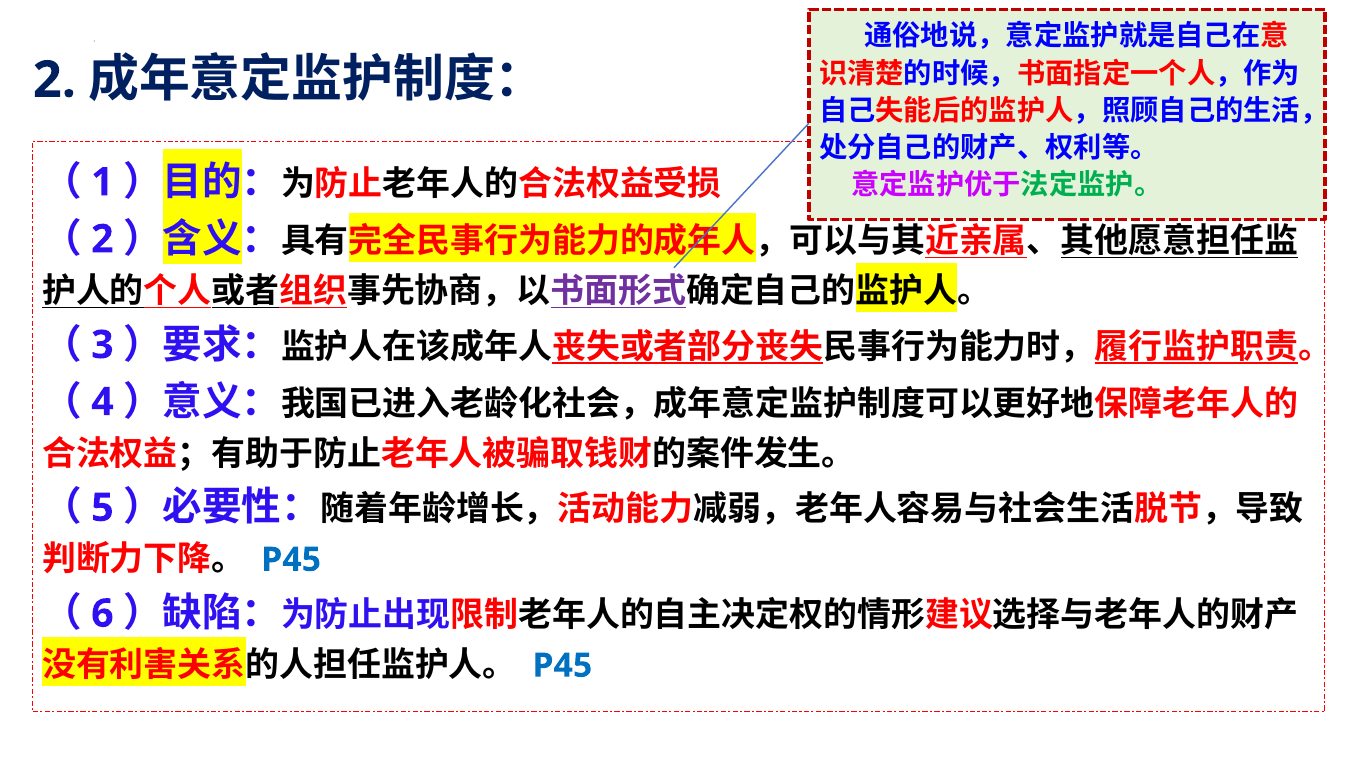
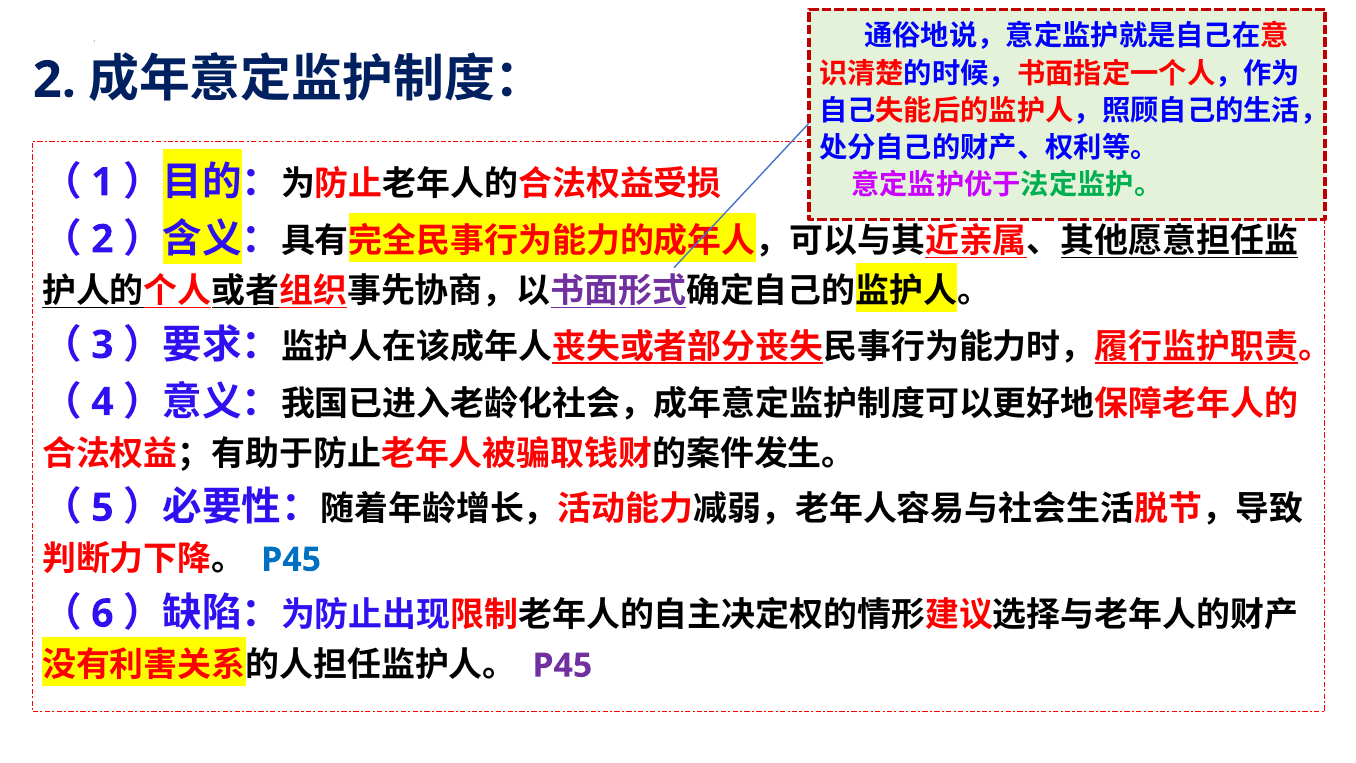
P45 at (562, 665) colour: blue -> purple
